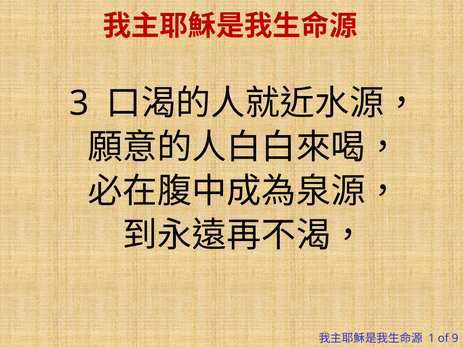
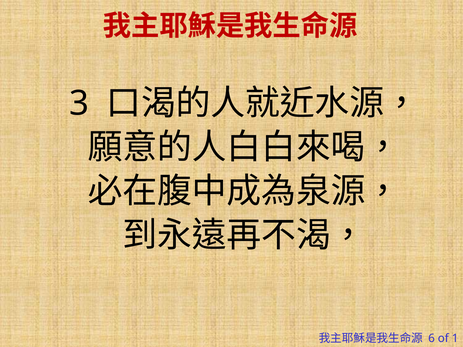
1: 1 -> 6
9: 9 -> 1
